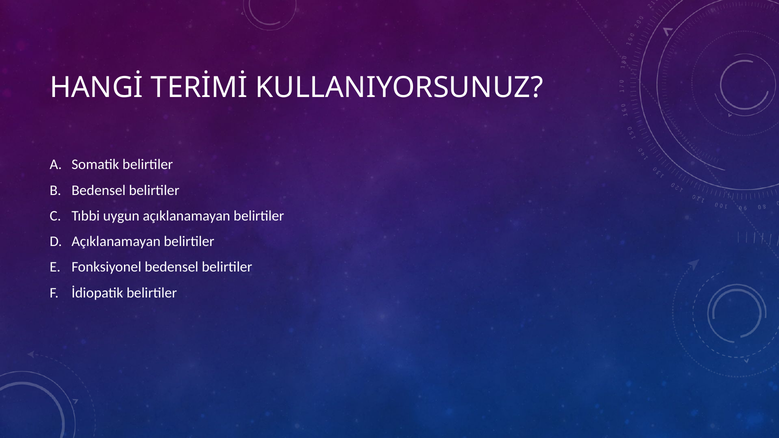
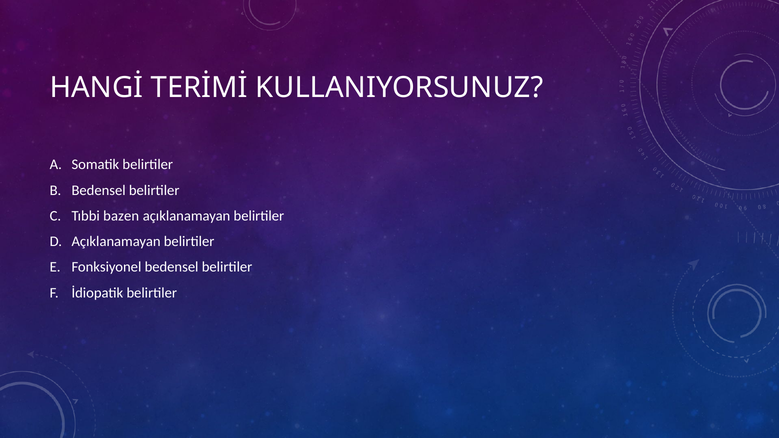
uygun: uygun -> bazen
